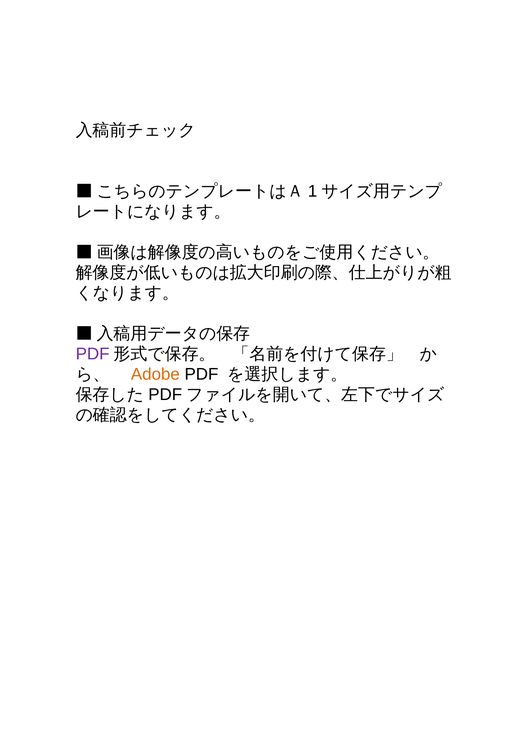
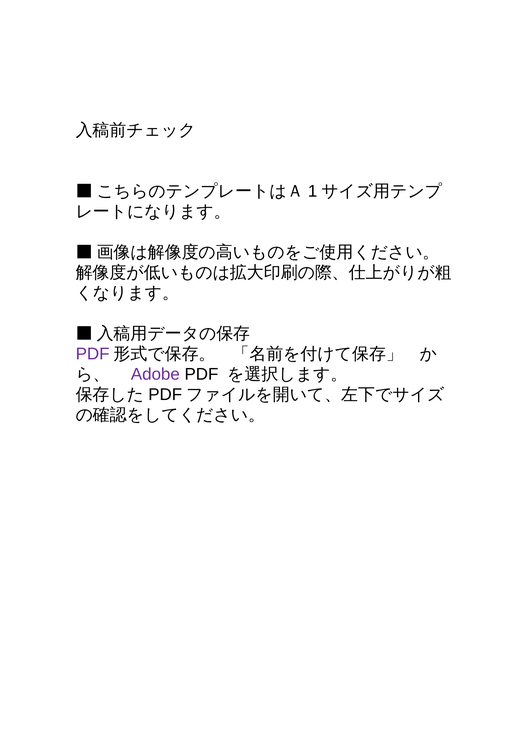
Adobe colour: orange -> purple
